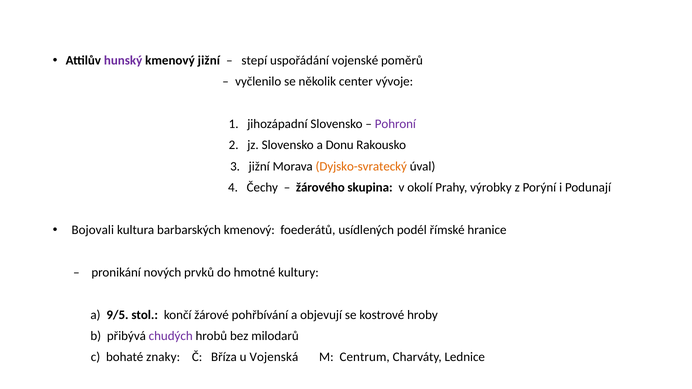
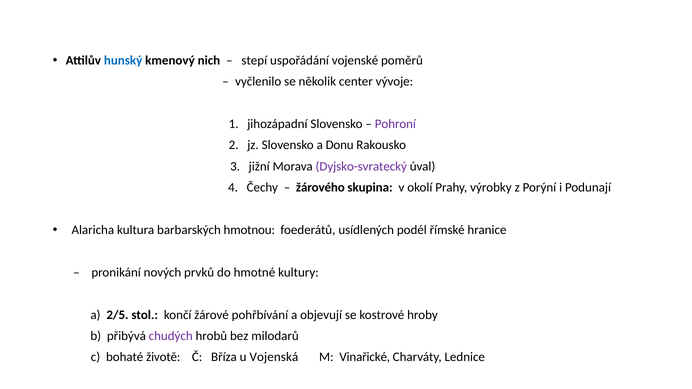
hunský colour: purple -> blue
kmenový jižní: jižní -> nich
Dyjsko-svratecký colour: orange -> purple
Bojovali: Bojovali -> Alaricha
barbarských kmenový: kmenový -> hmotnou
9/5: 9/5 -> 2/5
znaky: znaky -> životě
Centrum: Centrum -> Vinařické
